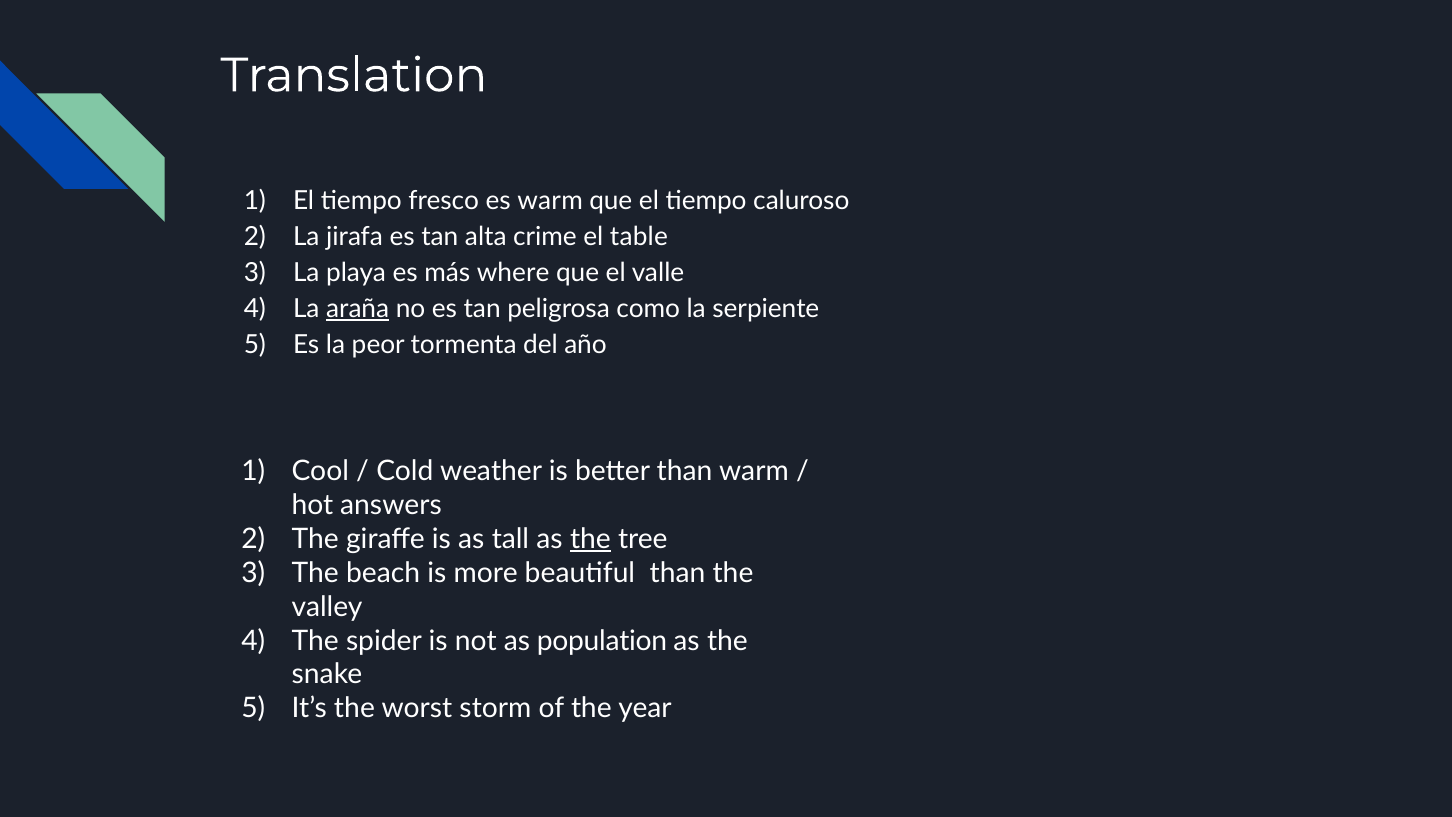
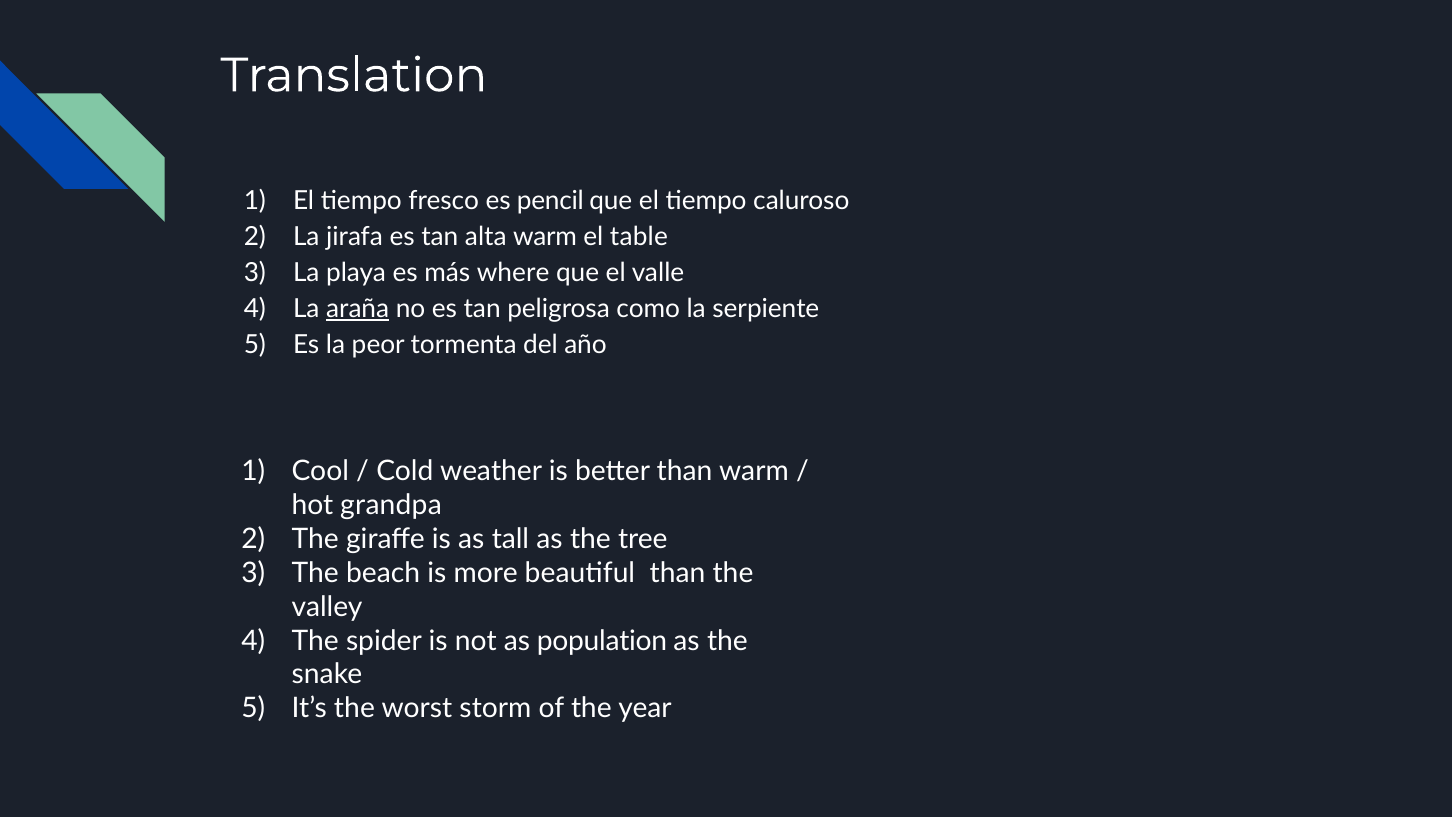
es warm: warm -> pencil
alta crime: crime -> warm
answers: answers -> grandpa
the at (590, 539) underline: present -> none
